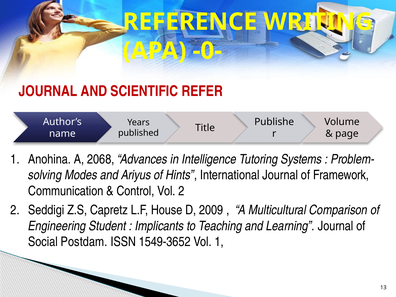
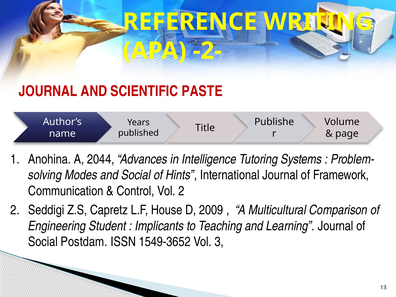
-0-: -0- -> -2-
REFER: REFER -> PASTE
2068: 2068 -> 2044
and Ariyus: Ariyus -> Social
Vol 1: 1 -> 3
